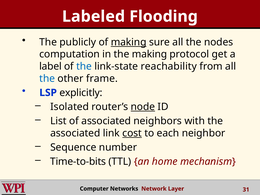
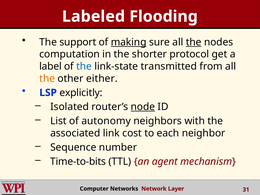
publicly: publicly -> support
the at (194, 42) underline: none -> present
the making: making -> shorter
reachability: reachability -> transmitted
the at (47, 79) colour: blue -> orange
frame: frame -> either
of associated: associated -> autonomy
cost underline: present -> none
home: home -> agent
